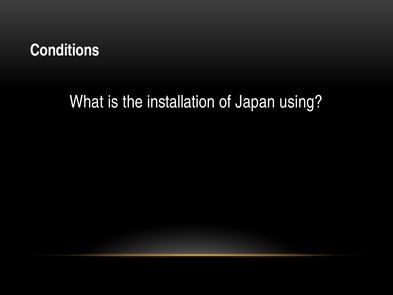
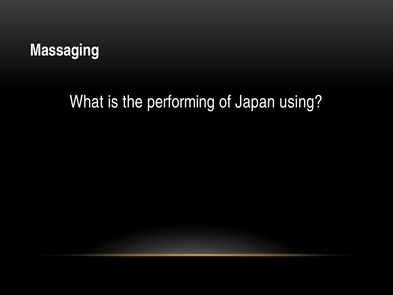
Conditions: Conditions -> Massaging
installation: installation -> performing
